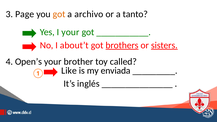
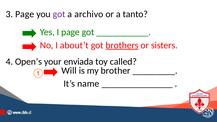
got at (59, 14) colour: orange -> purple
I your: your -> page
sisters underline: present -> none
brother: brother -> enviada
Like: Like -> Will
enviada: enviada -> brother
inglés: inglés -> name
